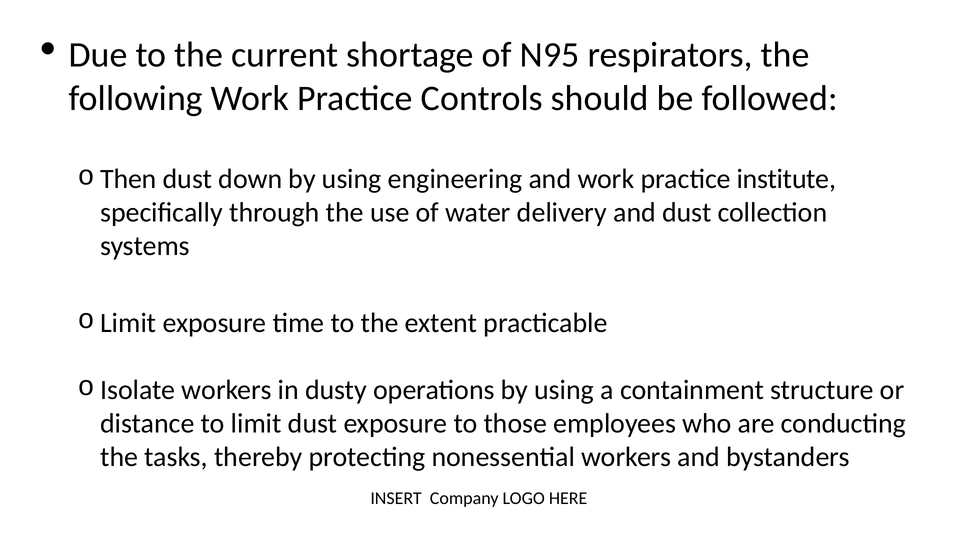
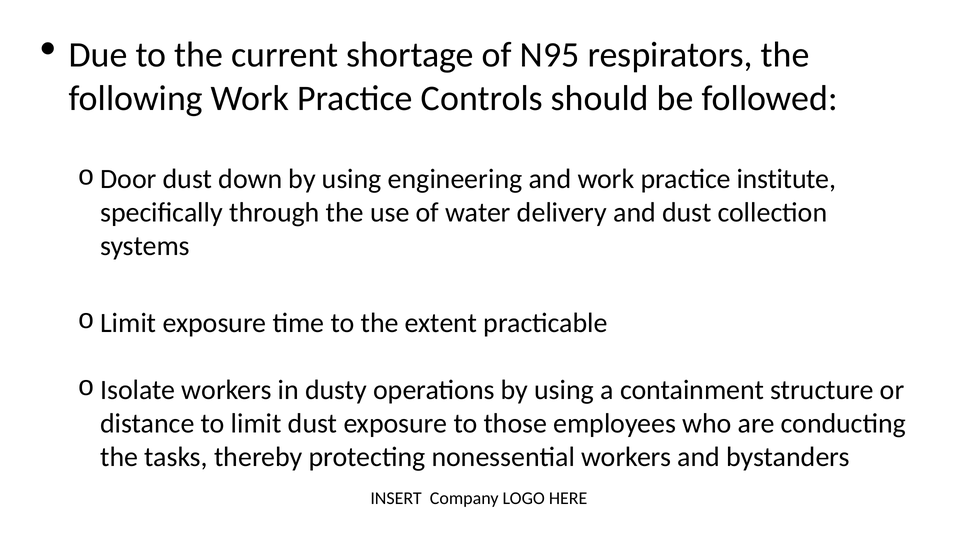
Then: Then -> Door
